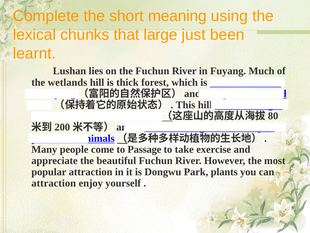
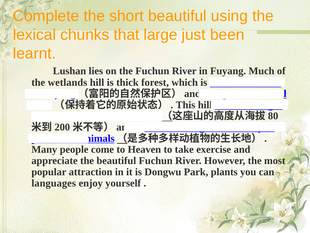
short meaning: meaning -> beautiful
Passage: Passage -> Heaven
attraction at (54, 183): attraction -> languages
